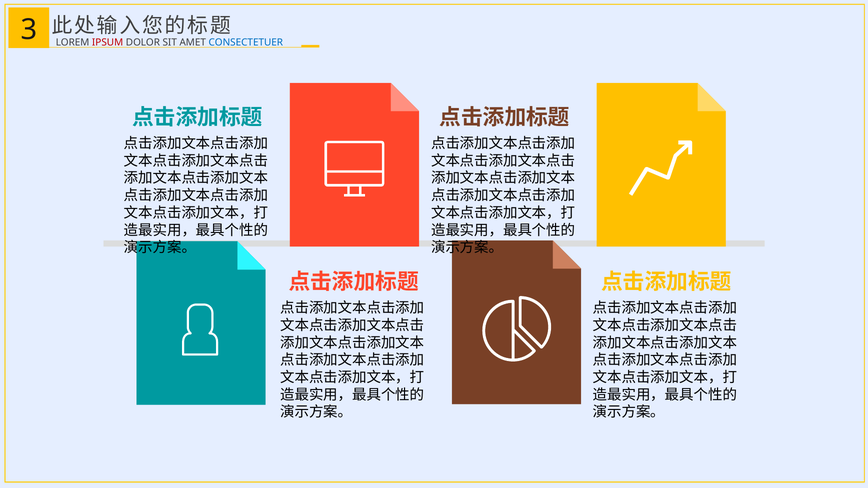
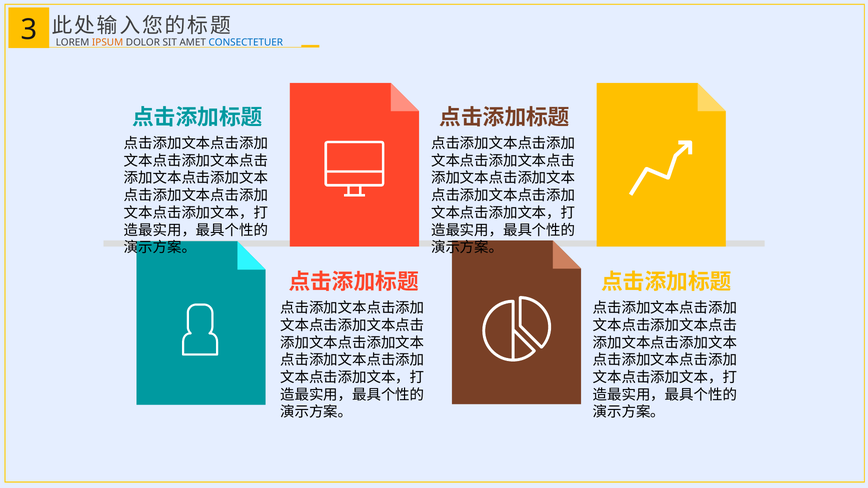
IPSUM colour: red -> orange
